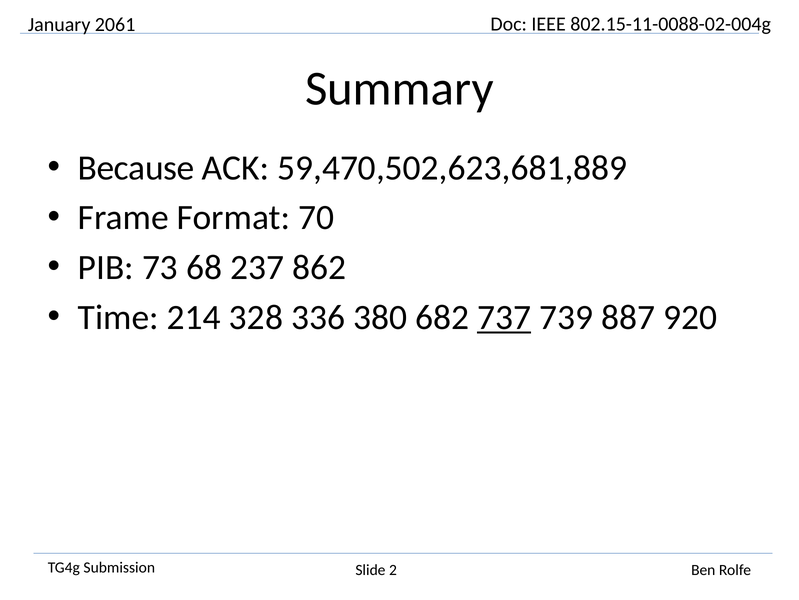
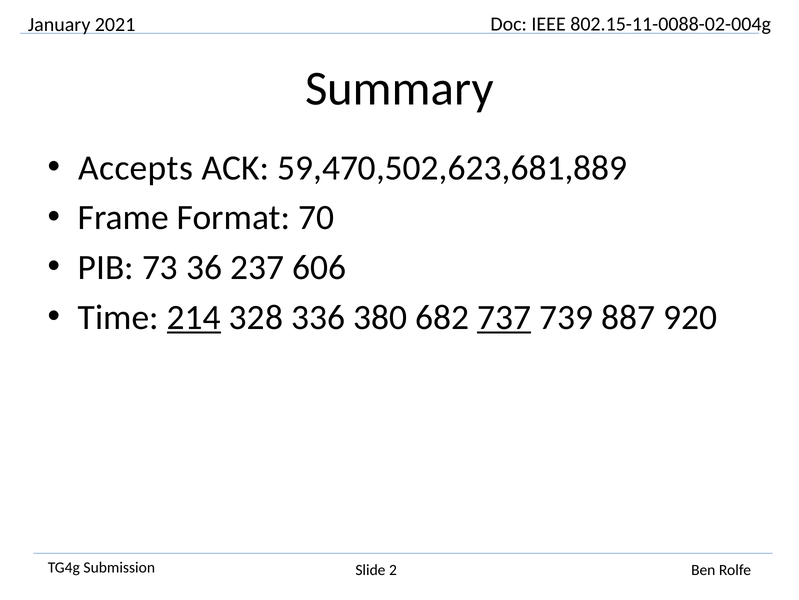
2061: 2061 -> 2021
Because: Because -> Accepts
68: 68 -> 36
862: 862 -> 606
214 underline: none -> present
